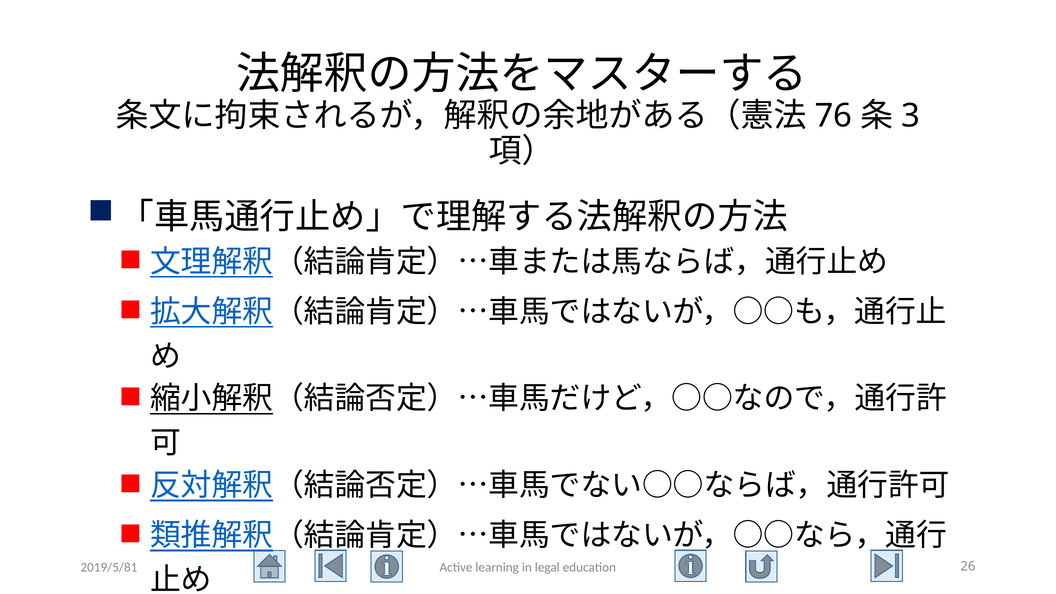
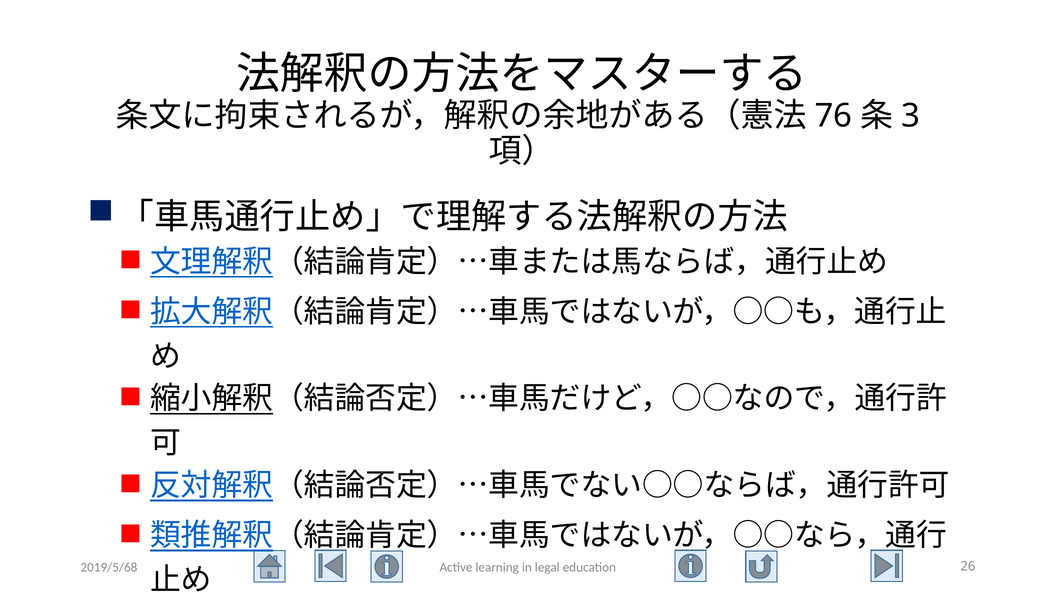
2019/5/81: 2019/5/81 -> 2019/5/68
